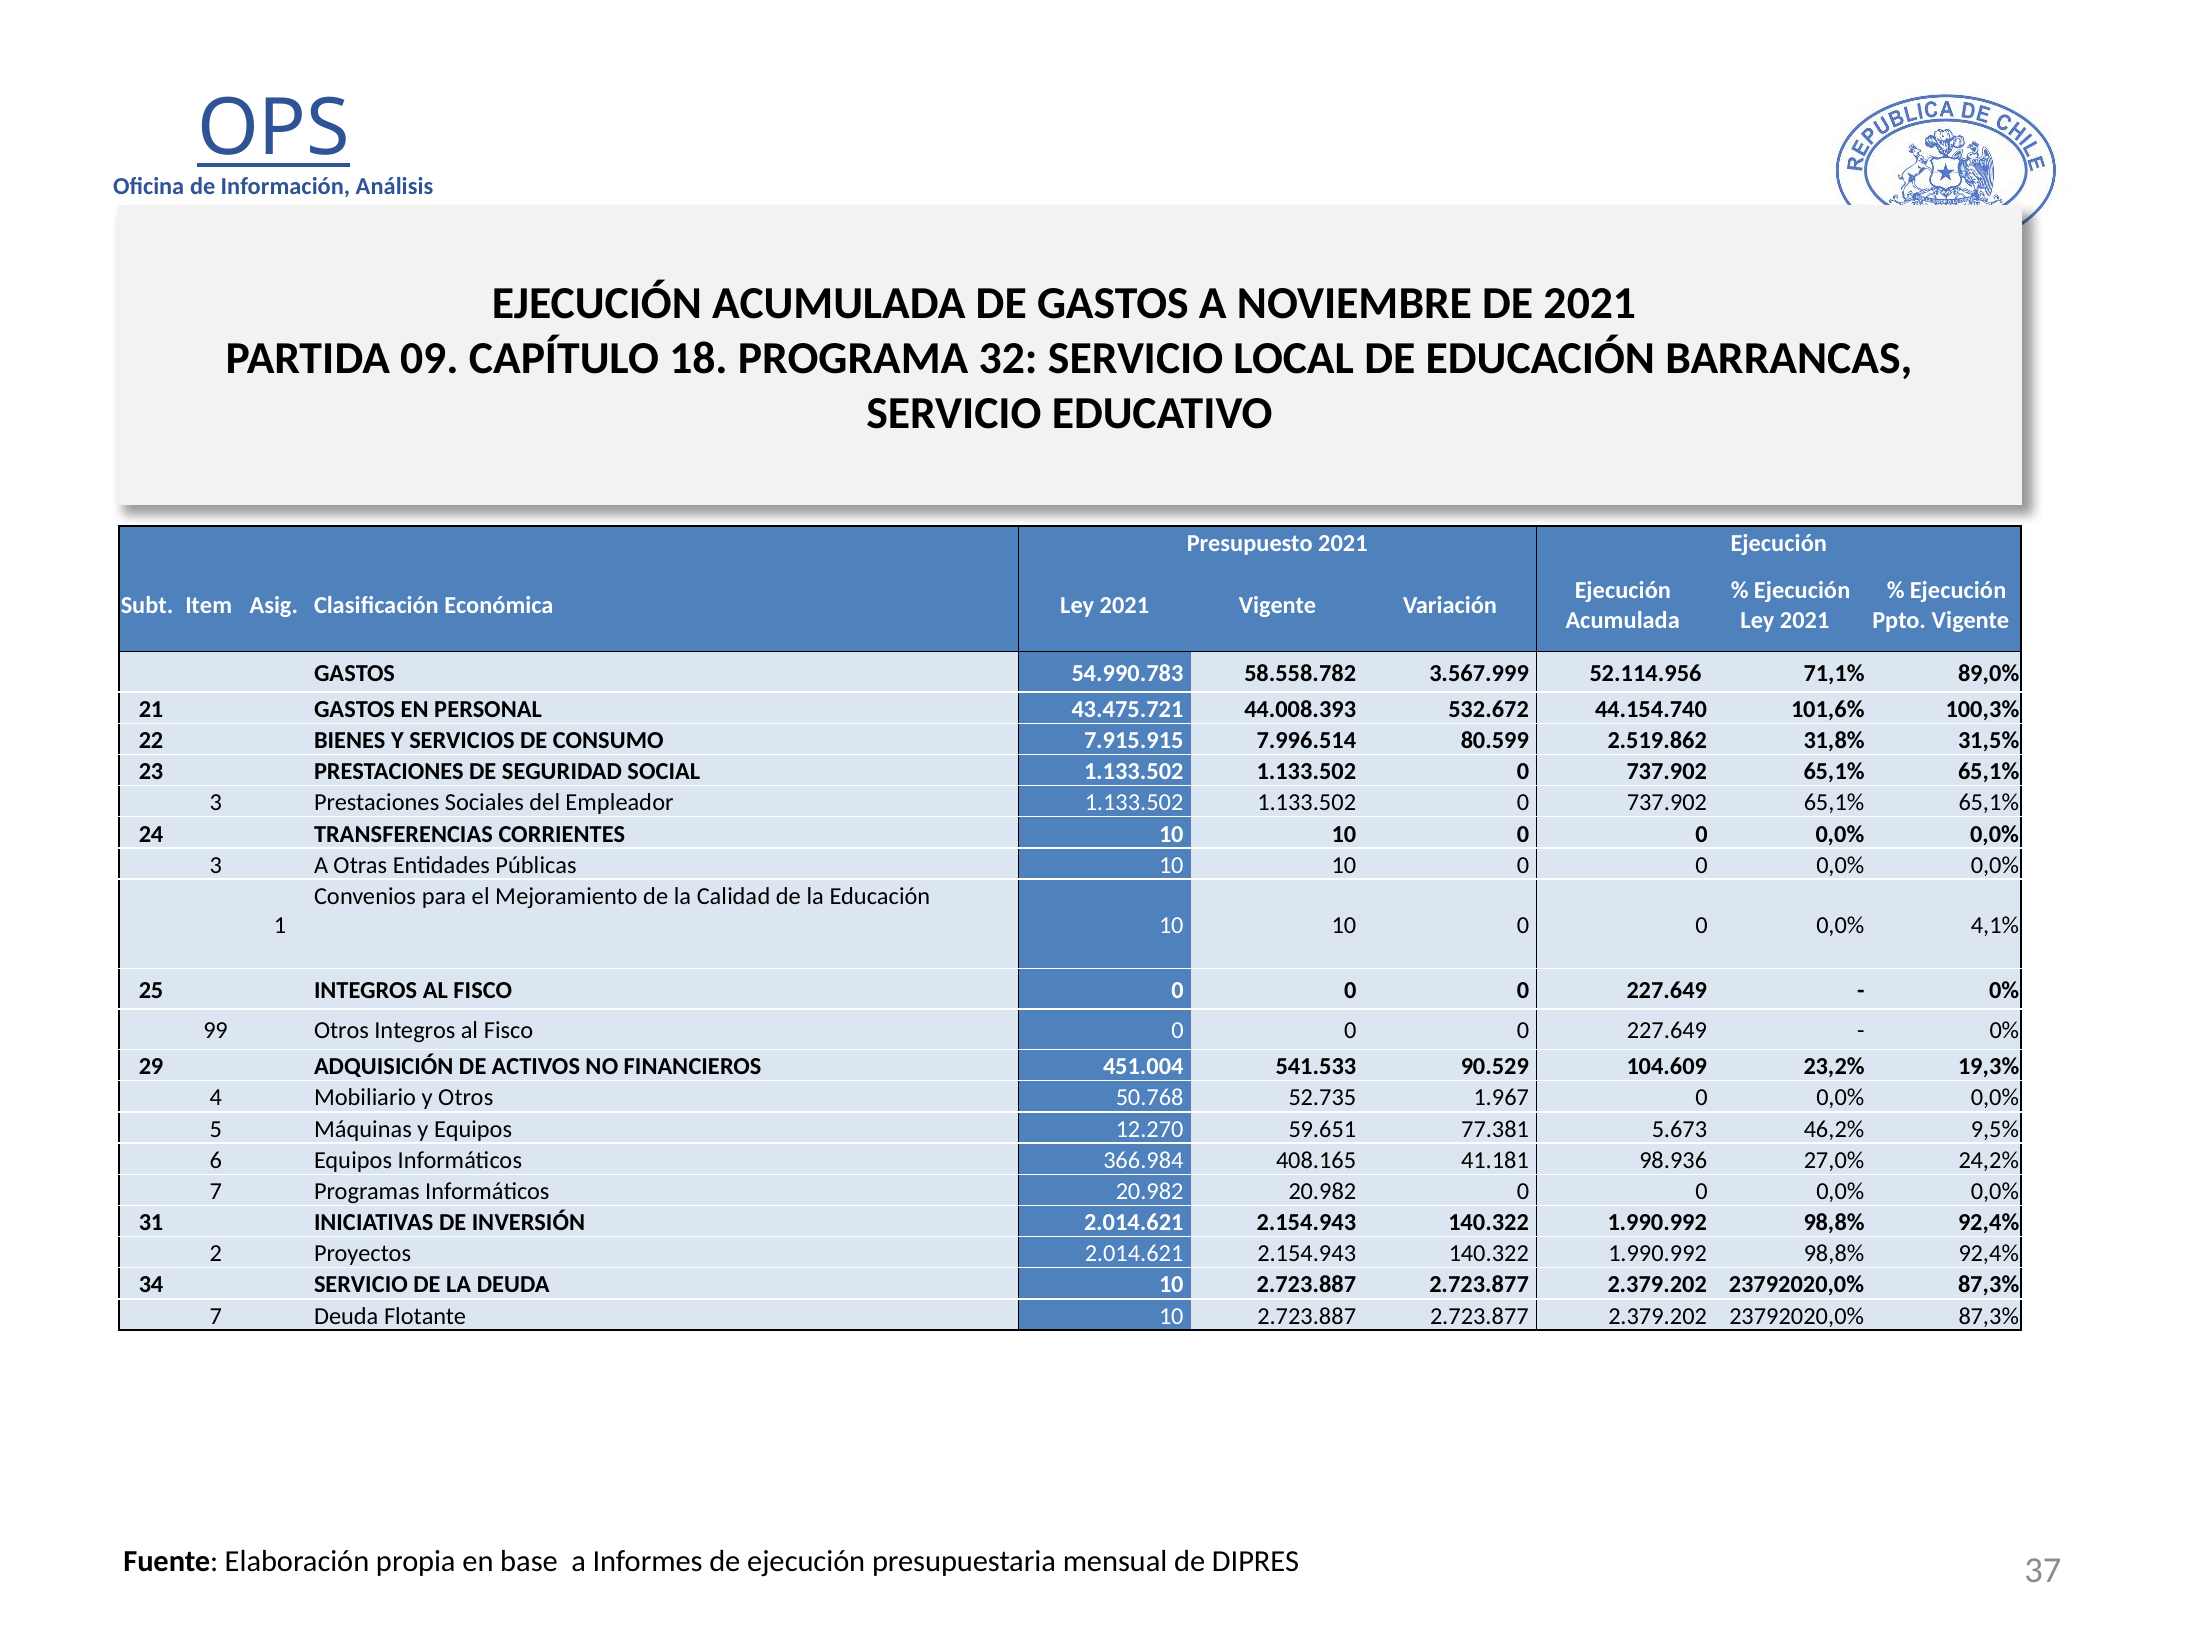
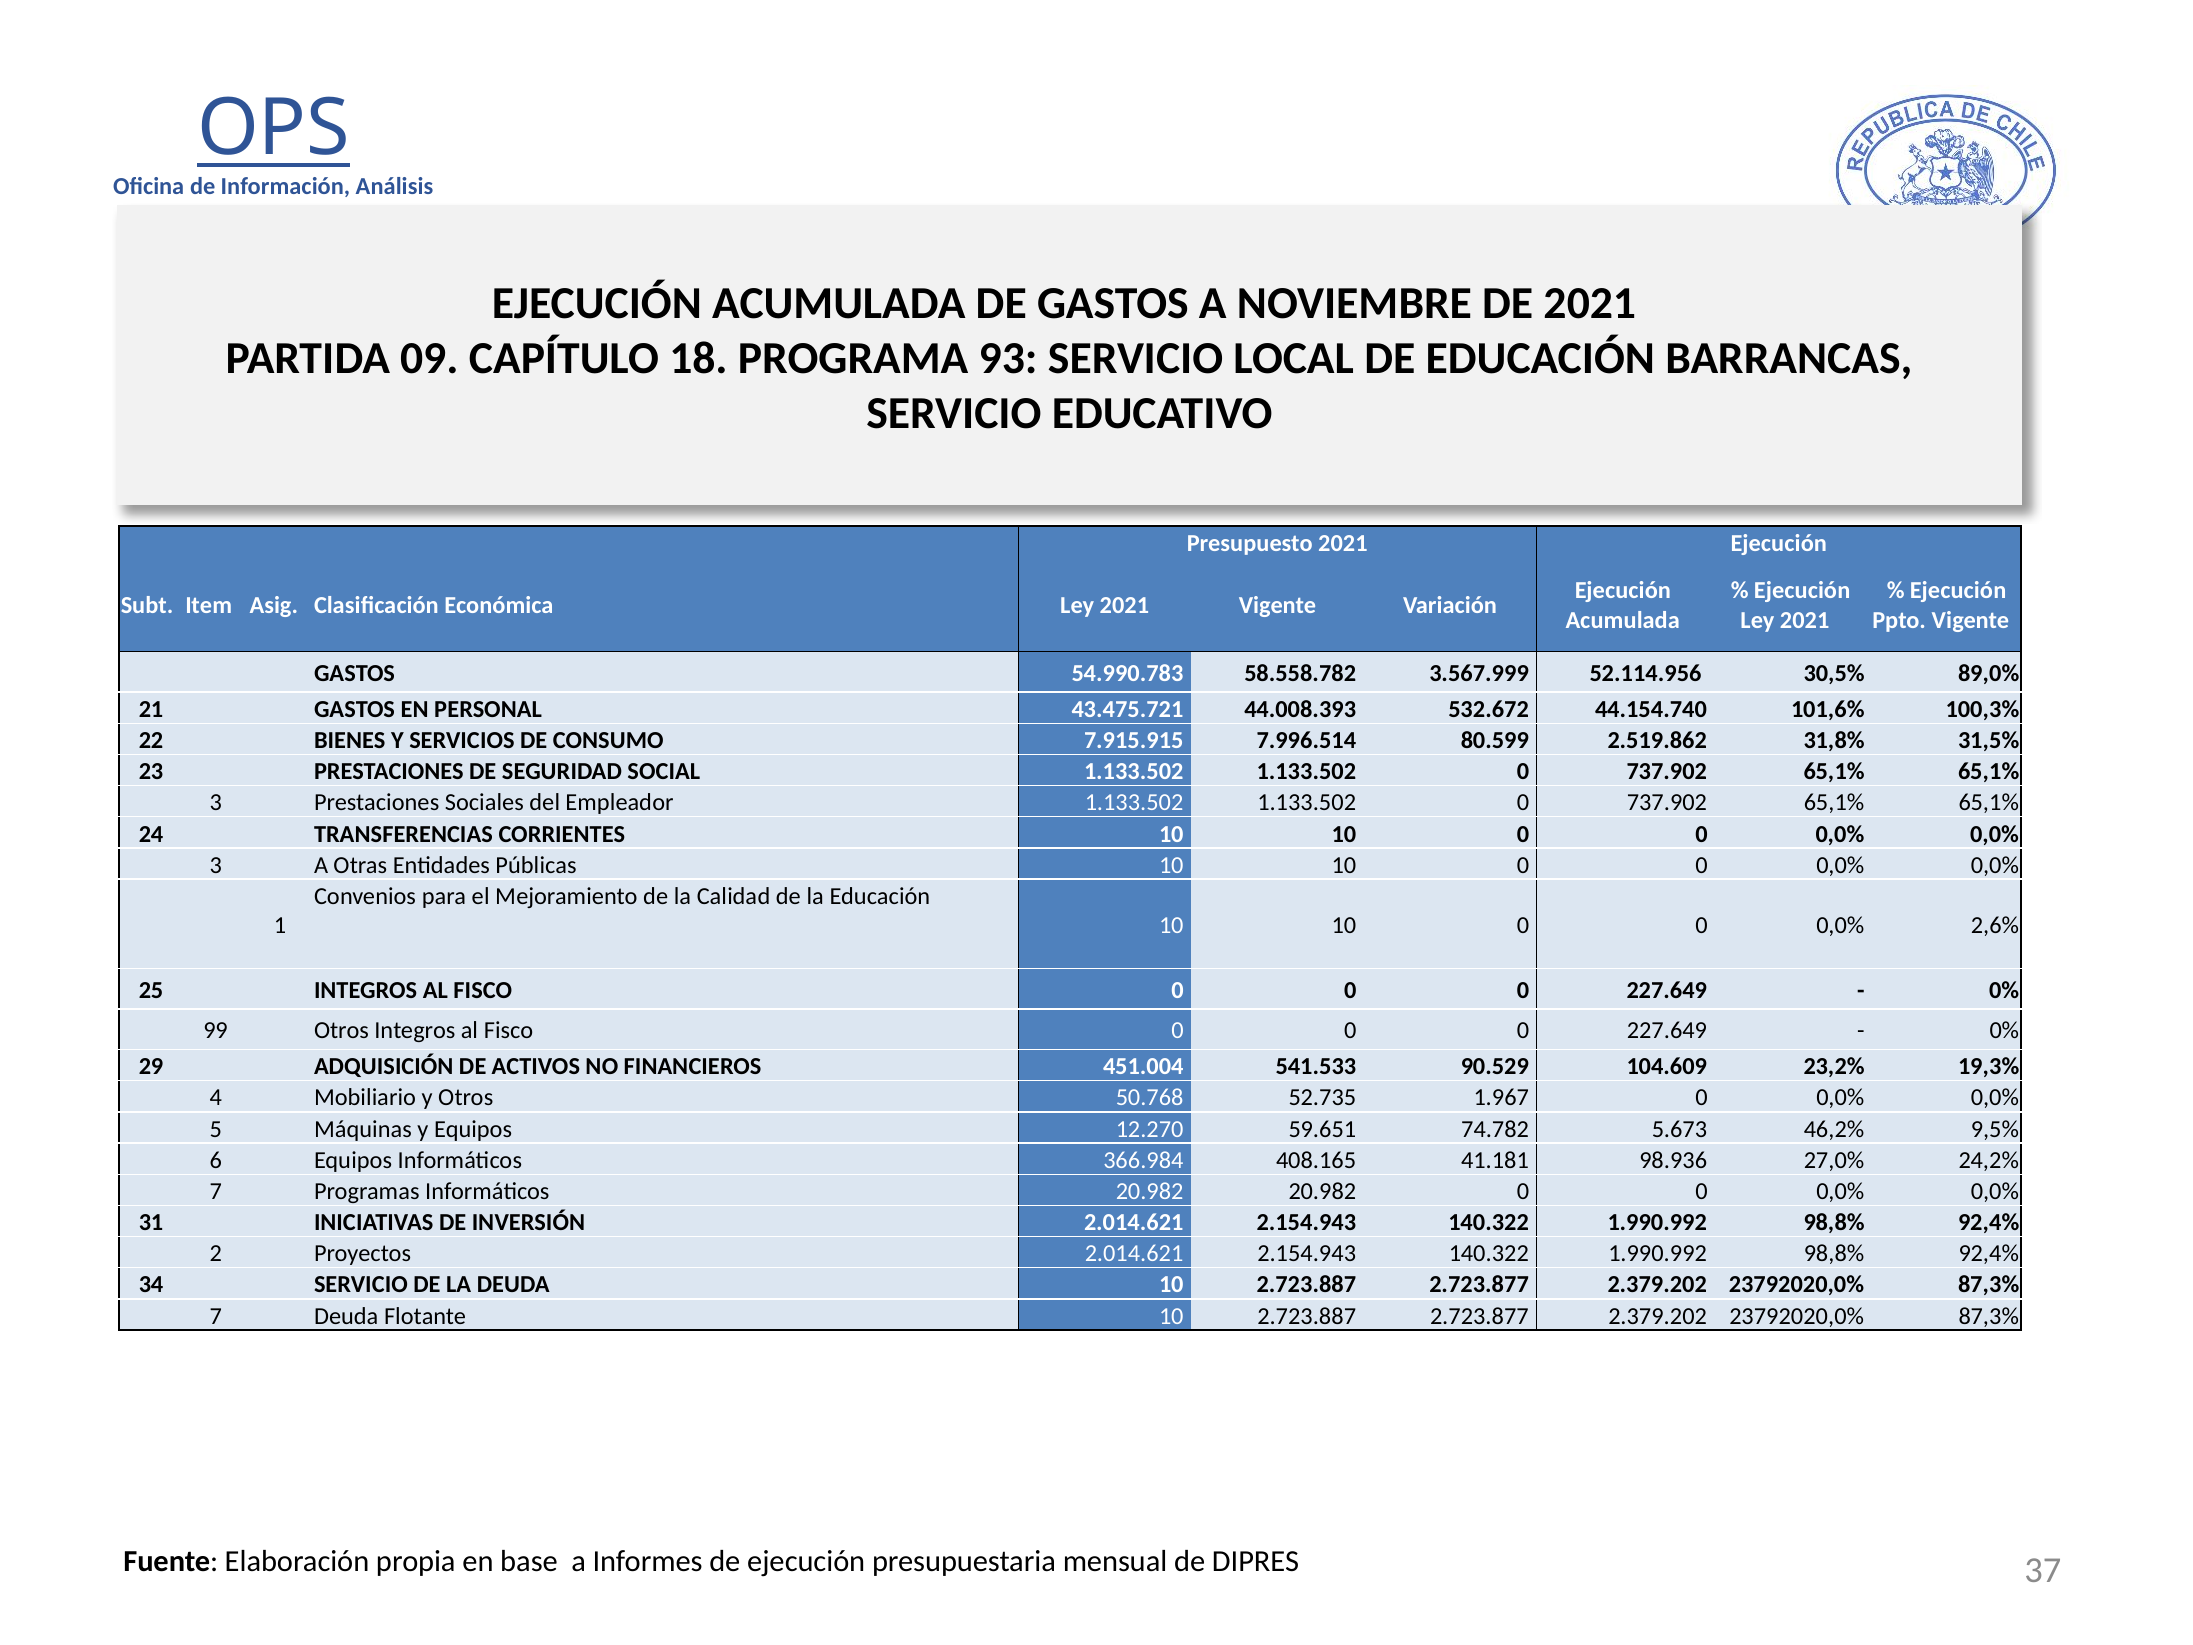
32: 32 -> 93
71,1%: 71,1% -> 30,5%
4,1%: 4,1% -> 2,6%
77.381: 77.381 -> 74.782
